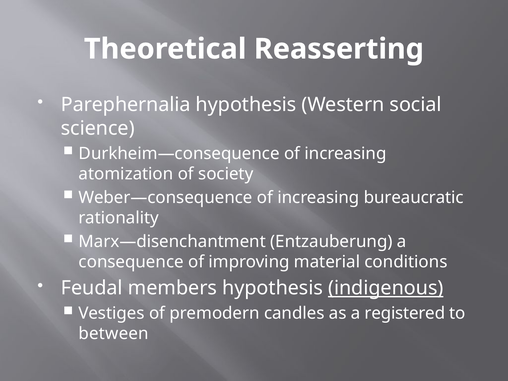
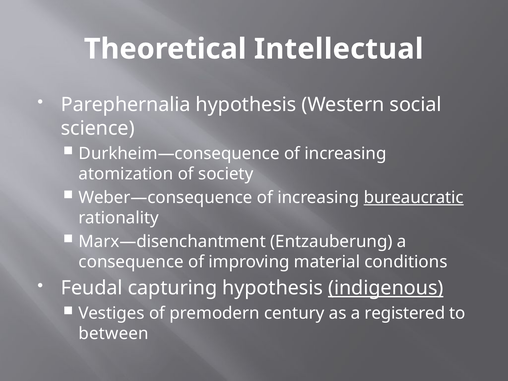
Reasserting: Reasserting -> Intellectual
bureaucratic underline: none -> present
members: members -> capturing
candles: candles -> century
